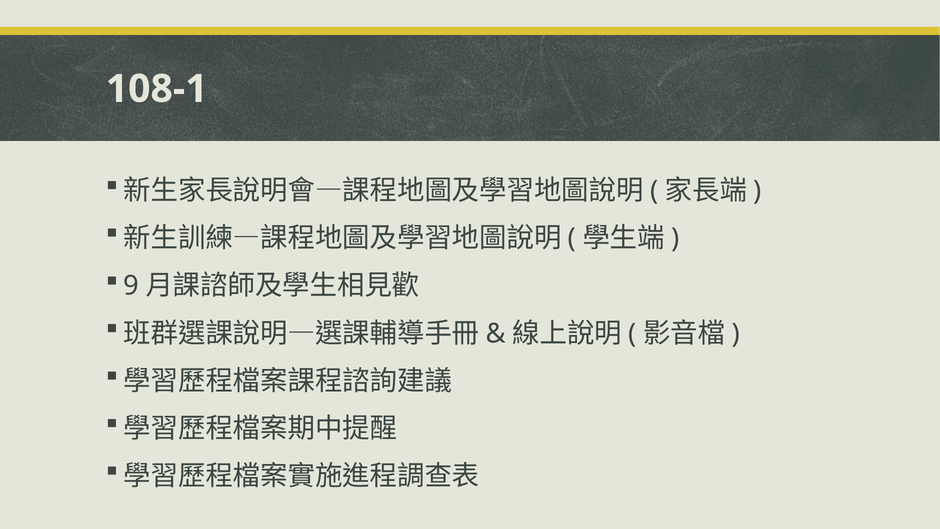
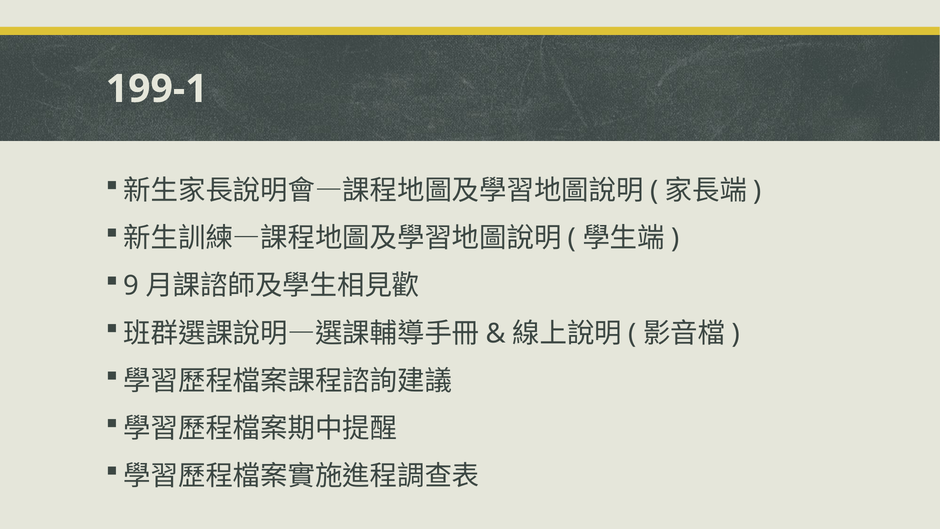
108-1: 108-1 -> 199-1
